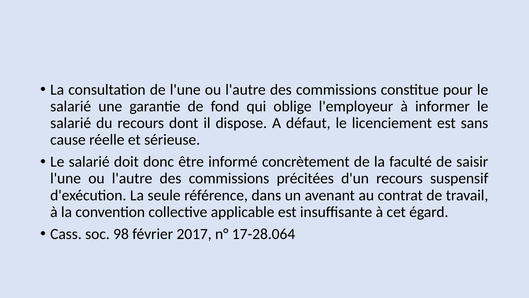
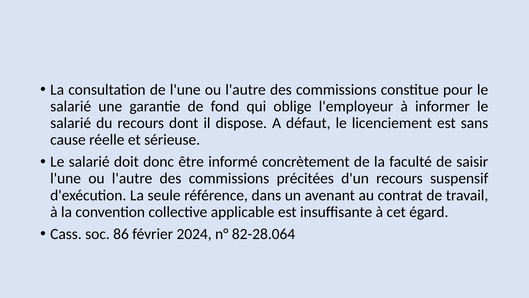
98: 98 -> 86
2017: 2017 -> 2024
17-28.064: 17-28.064 -> 82-28.064
